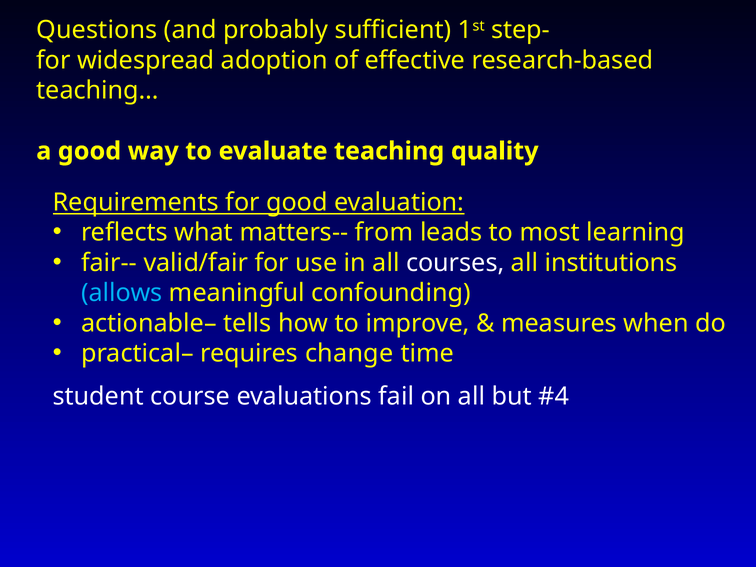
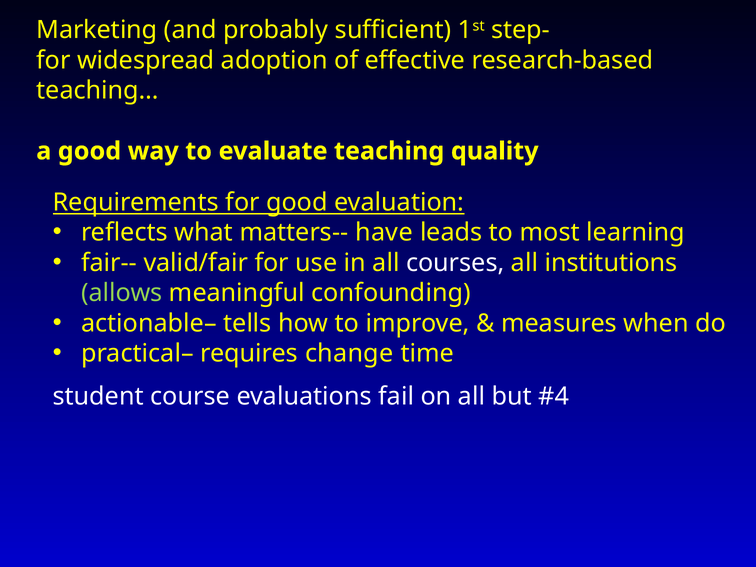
Questions: Questions -> Marketing
from: from -> have
allows colour: light blue -> light green
